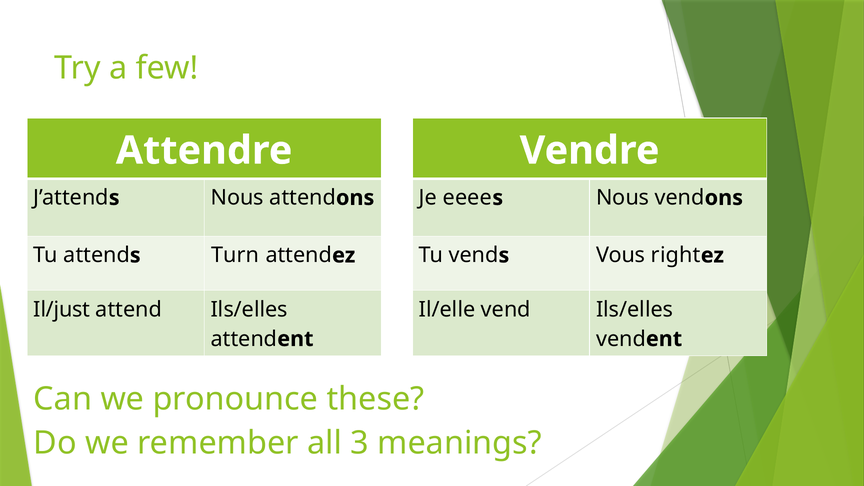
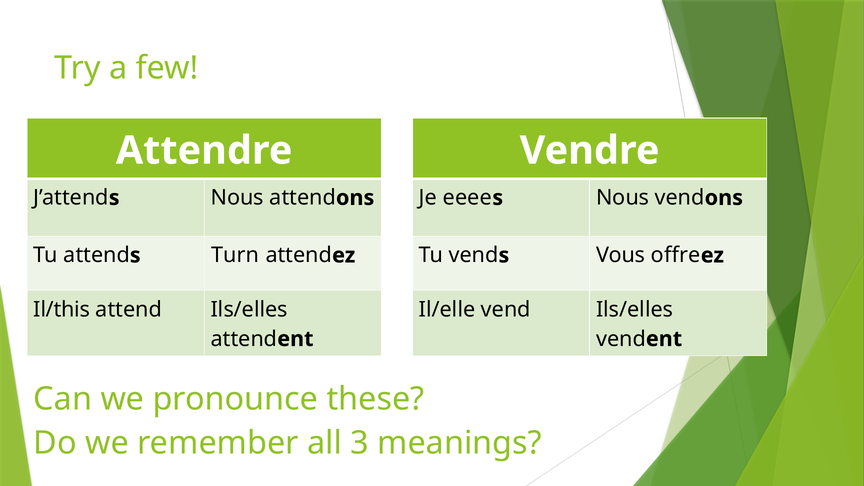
right: right -> offre
Il/just: Il/just -> Il/this
